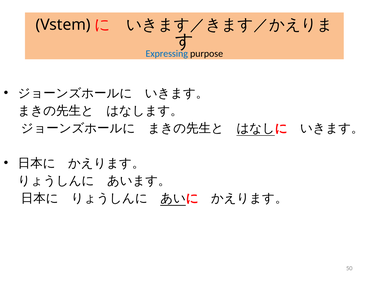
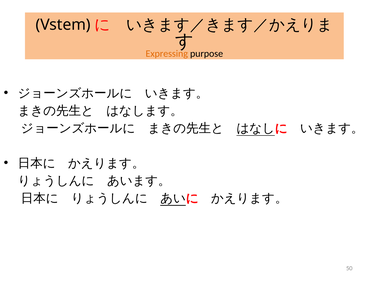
Expressing colour: blue -> orange
